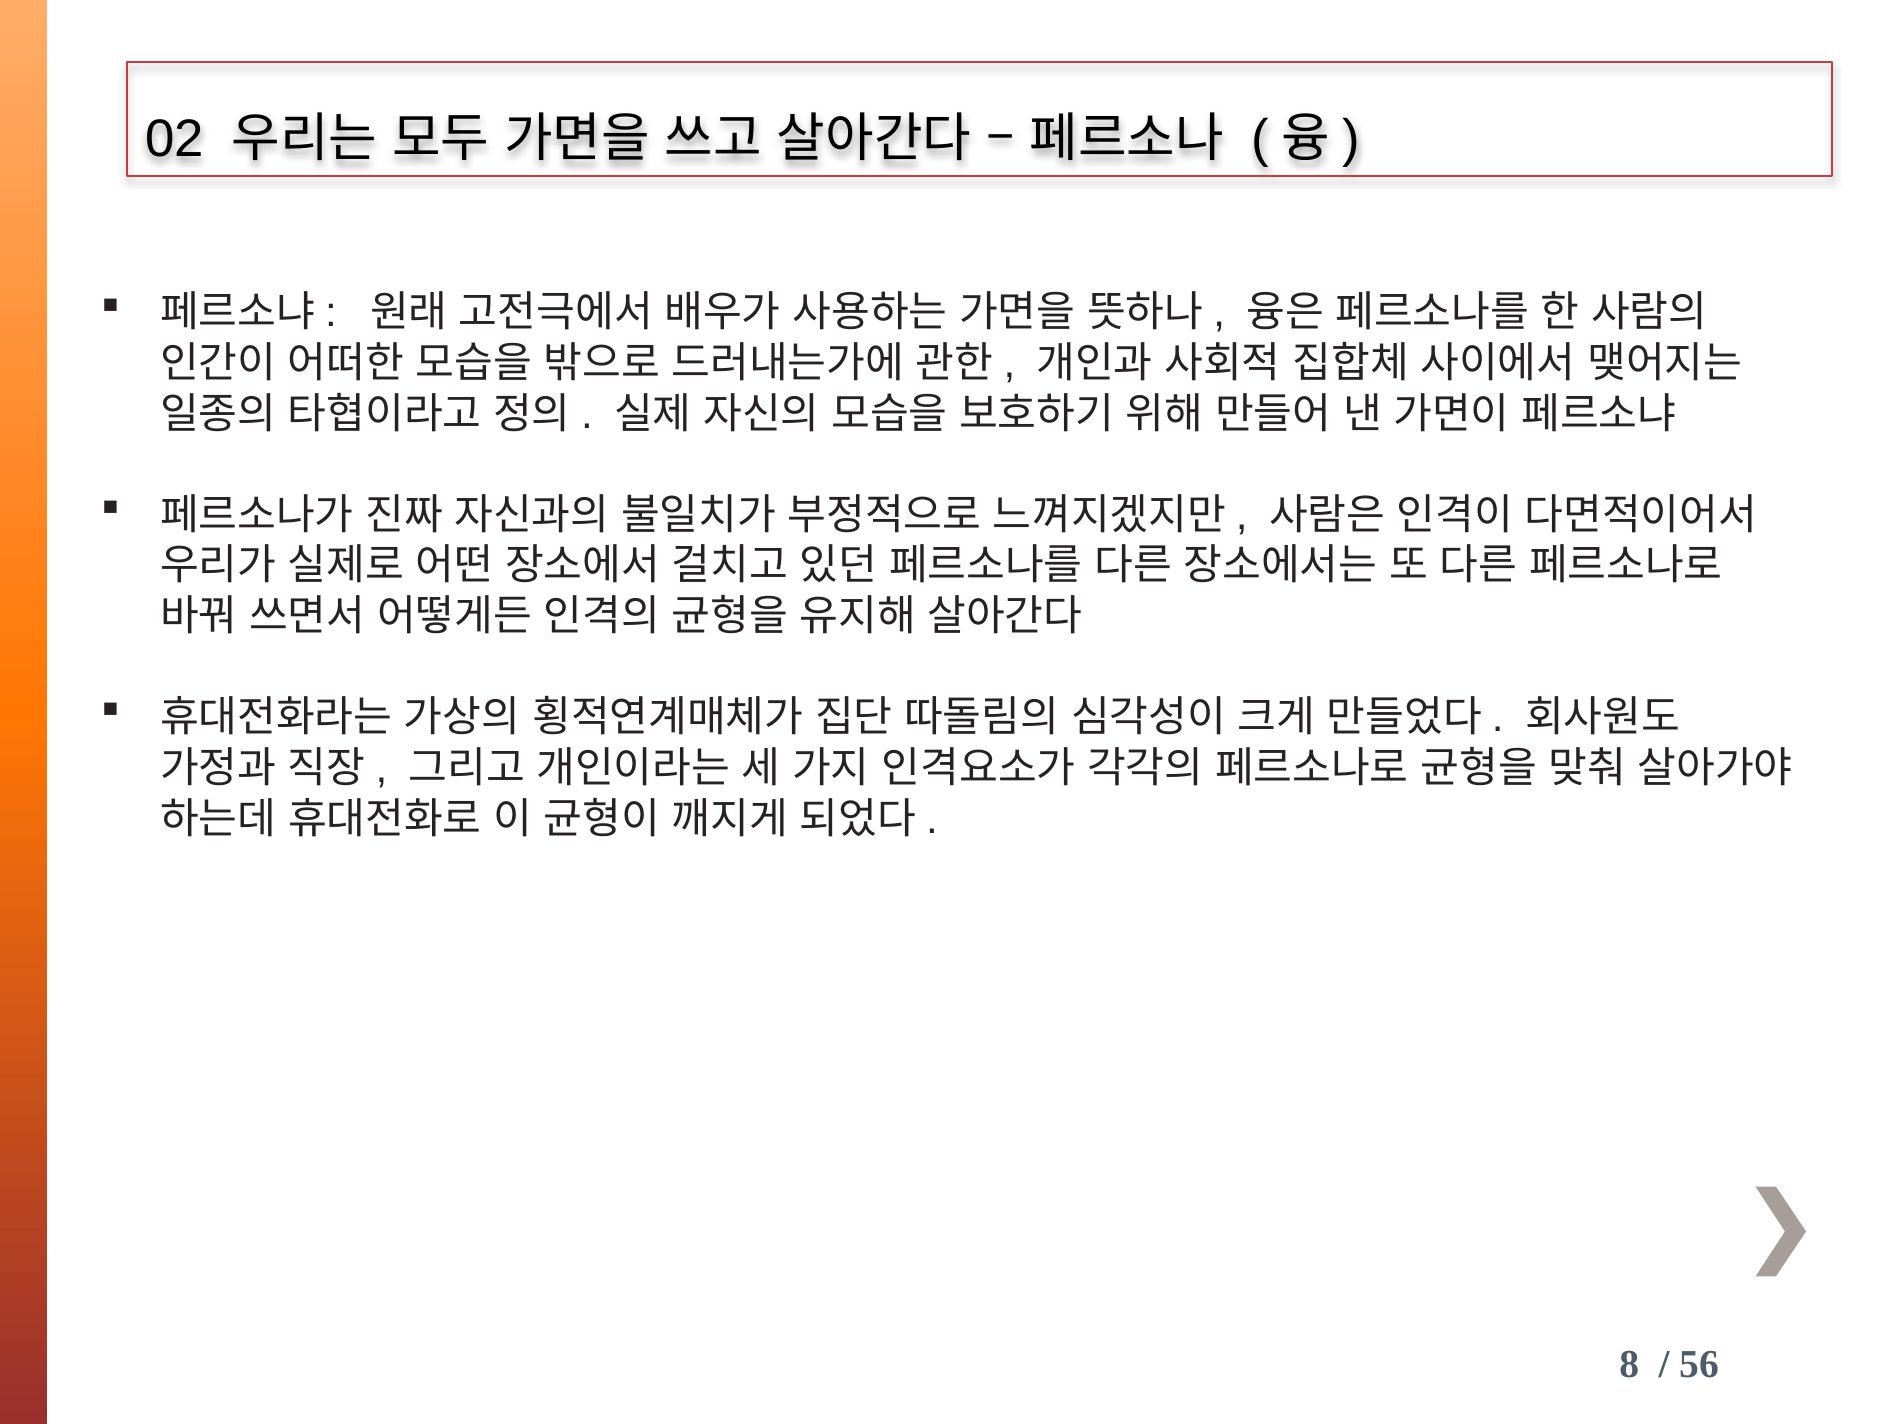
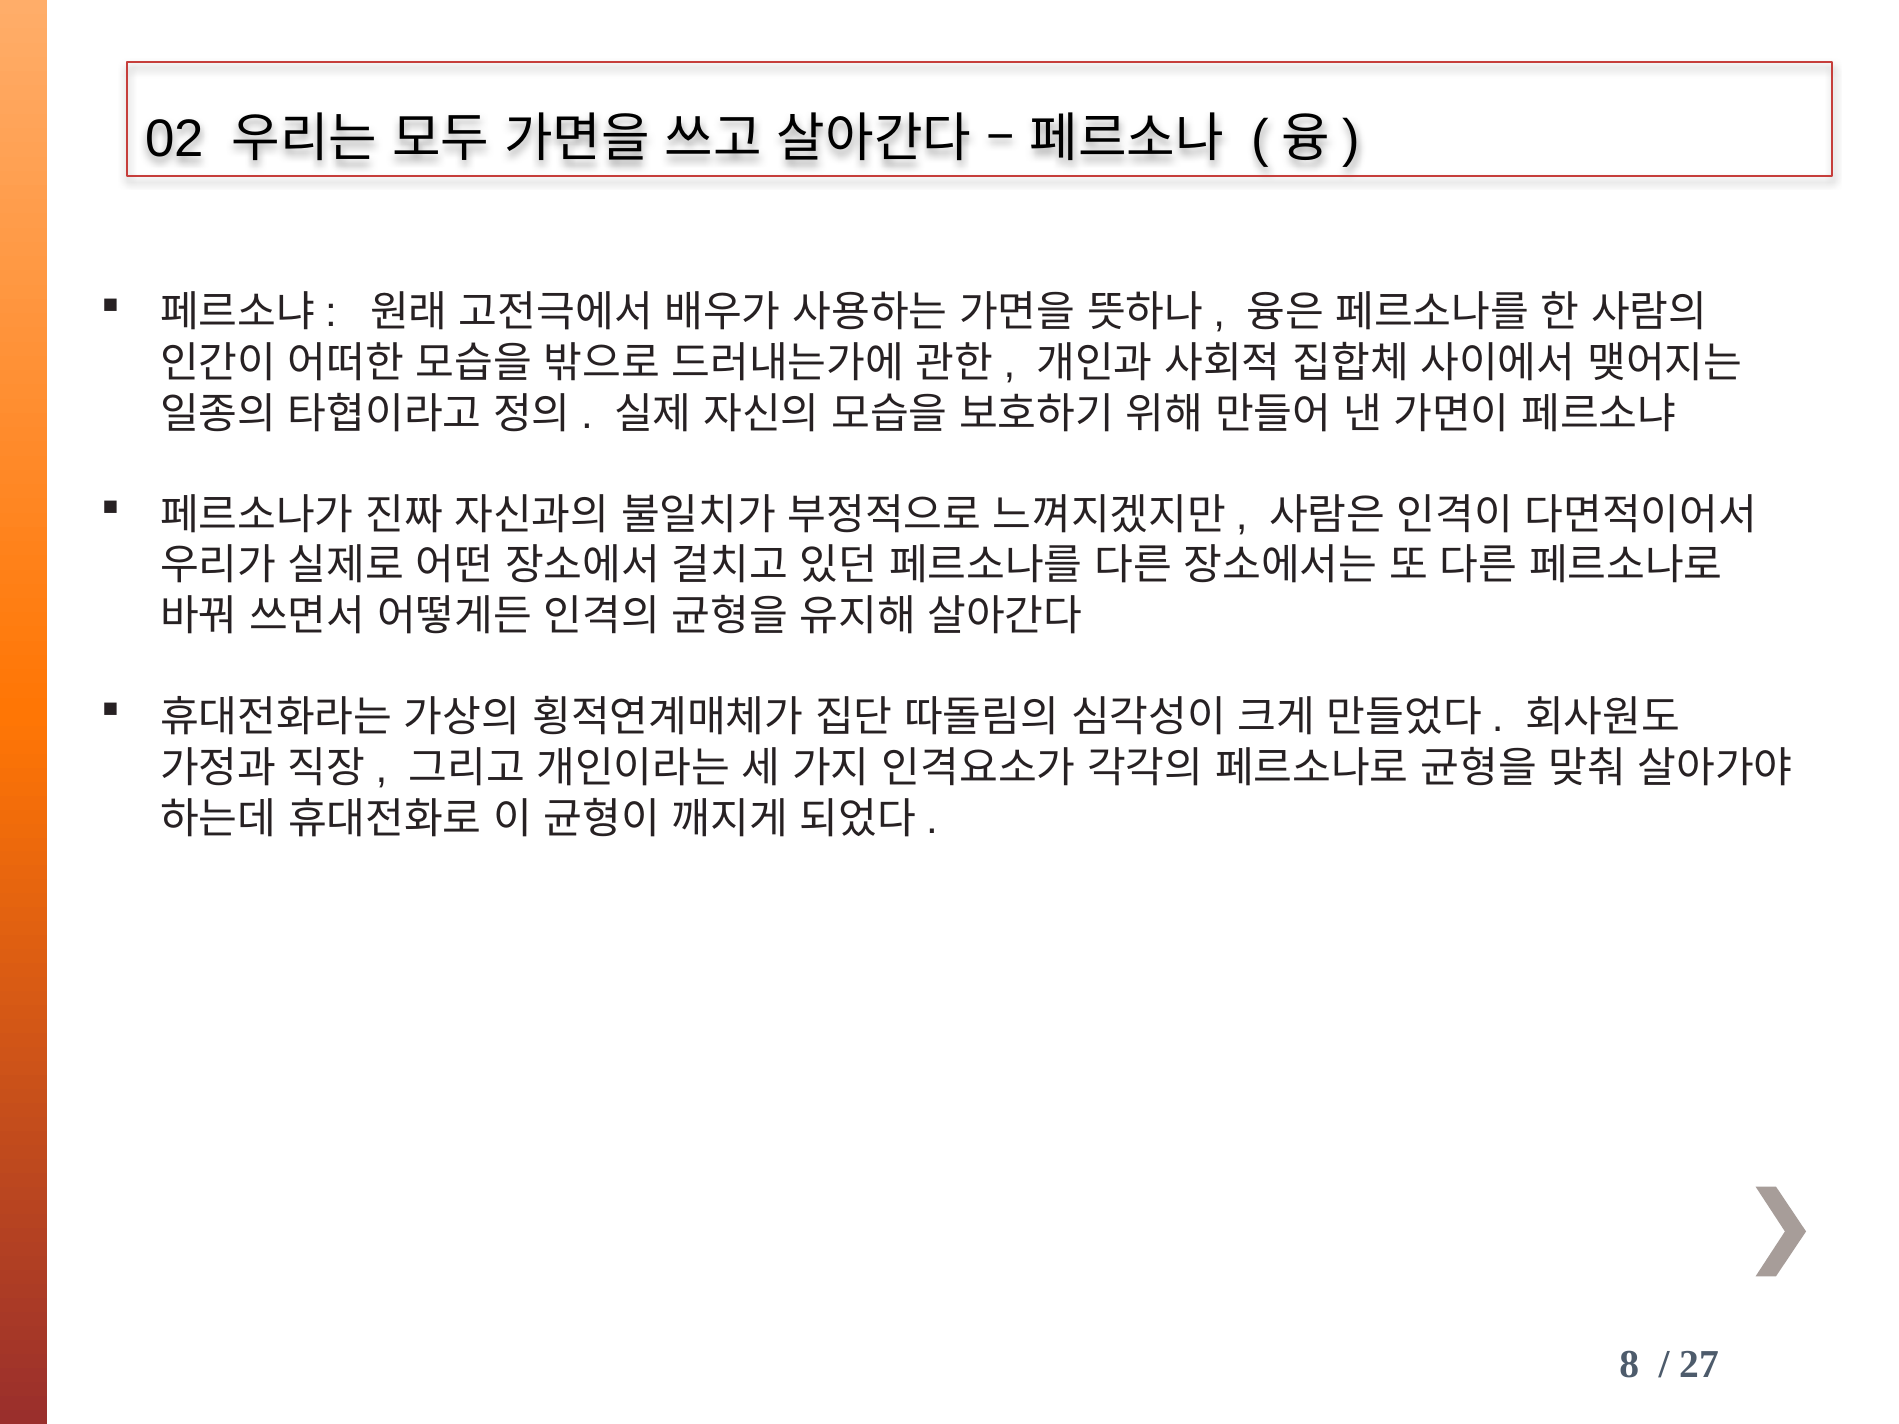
56: 56 -> 27
